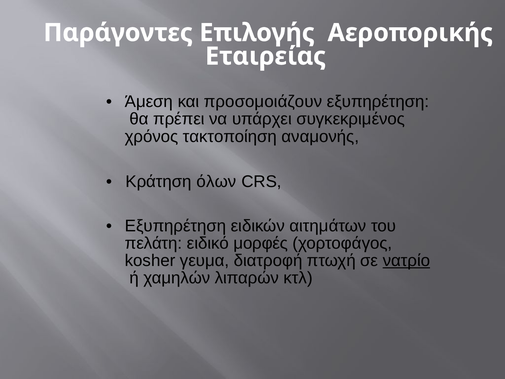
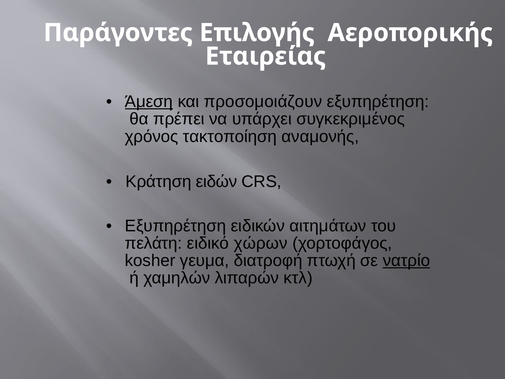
Άμεση underline: none -> present
όλων: όλων -> ειδών
μορφές: μορφές -> χώρων
